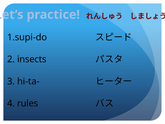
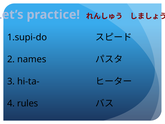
insects: insects -> names
